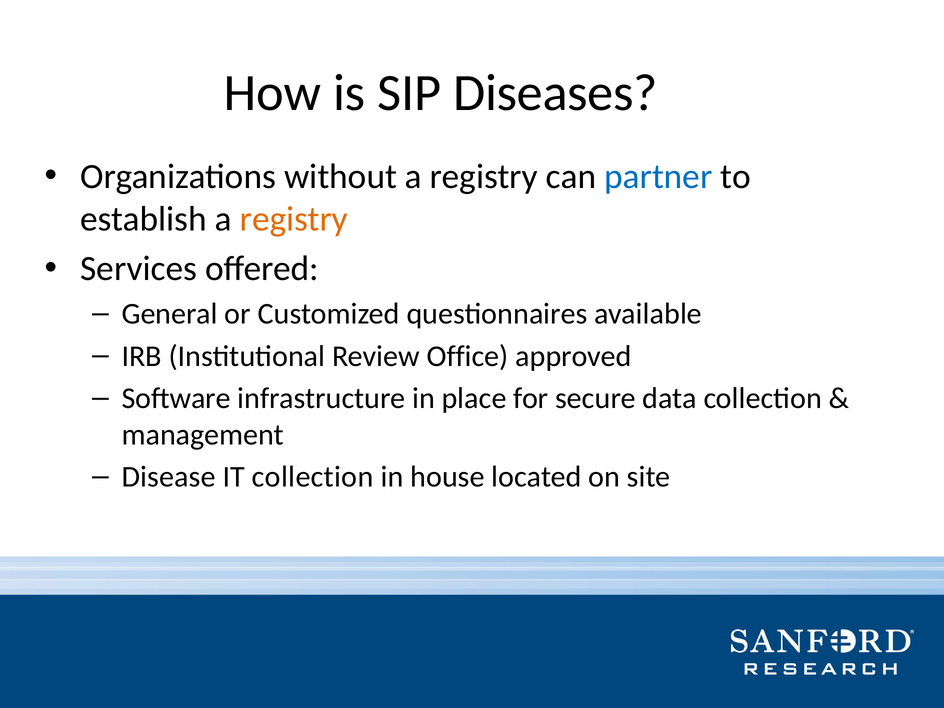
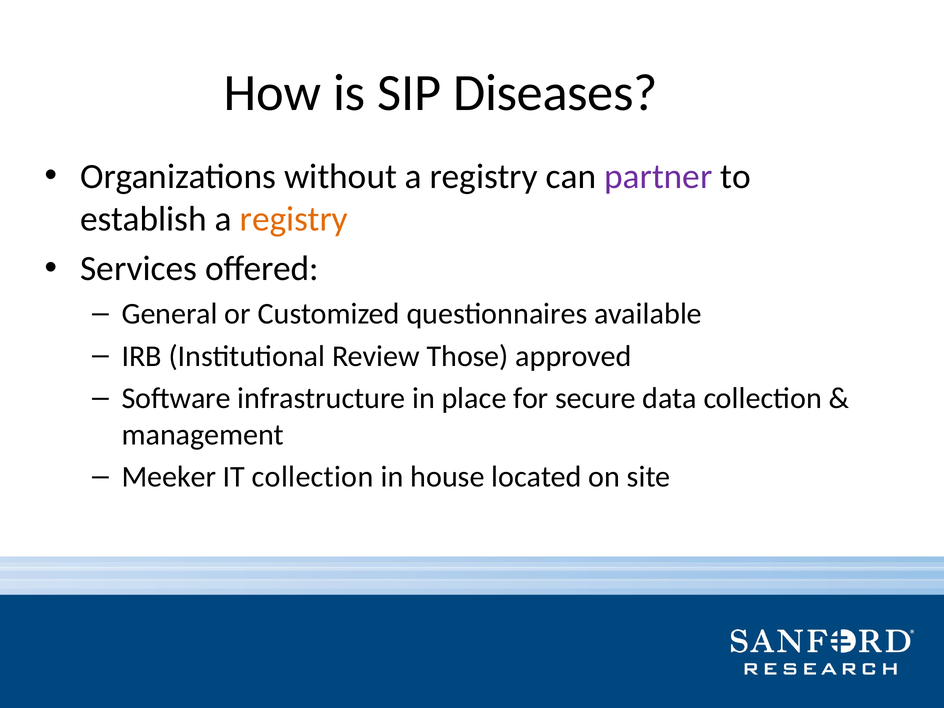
partner colour: blue -> purple
Office: Office -> Those
Disease: Disease -> Meeker
